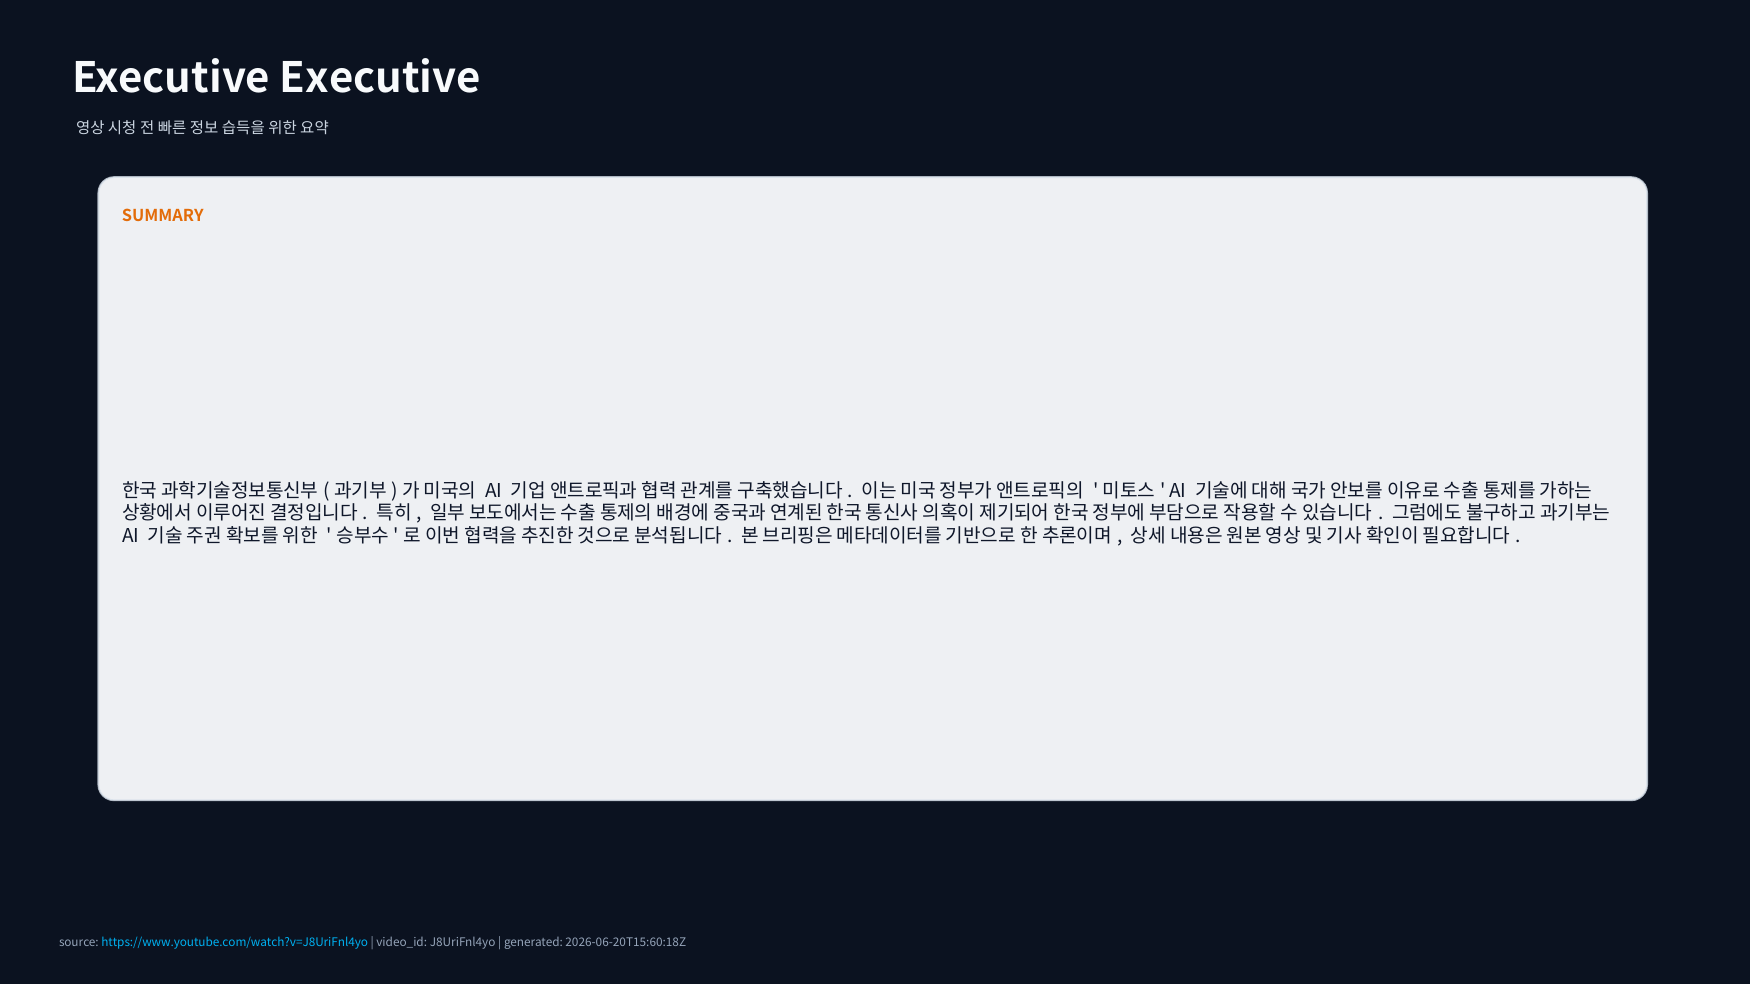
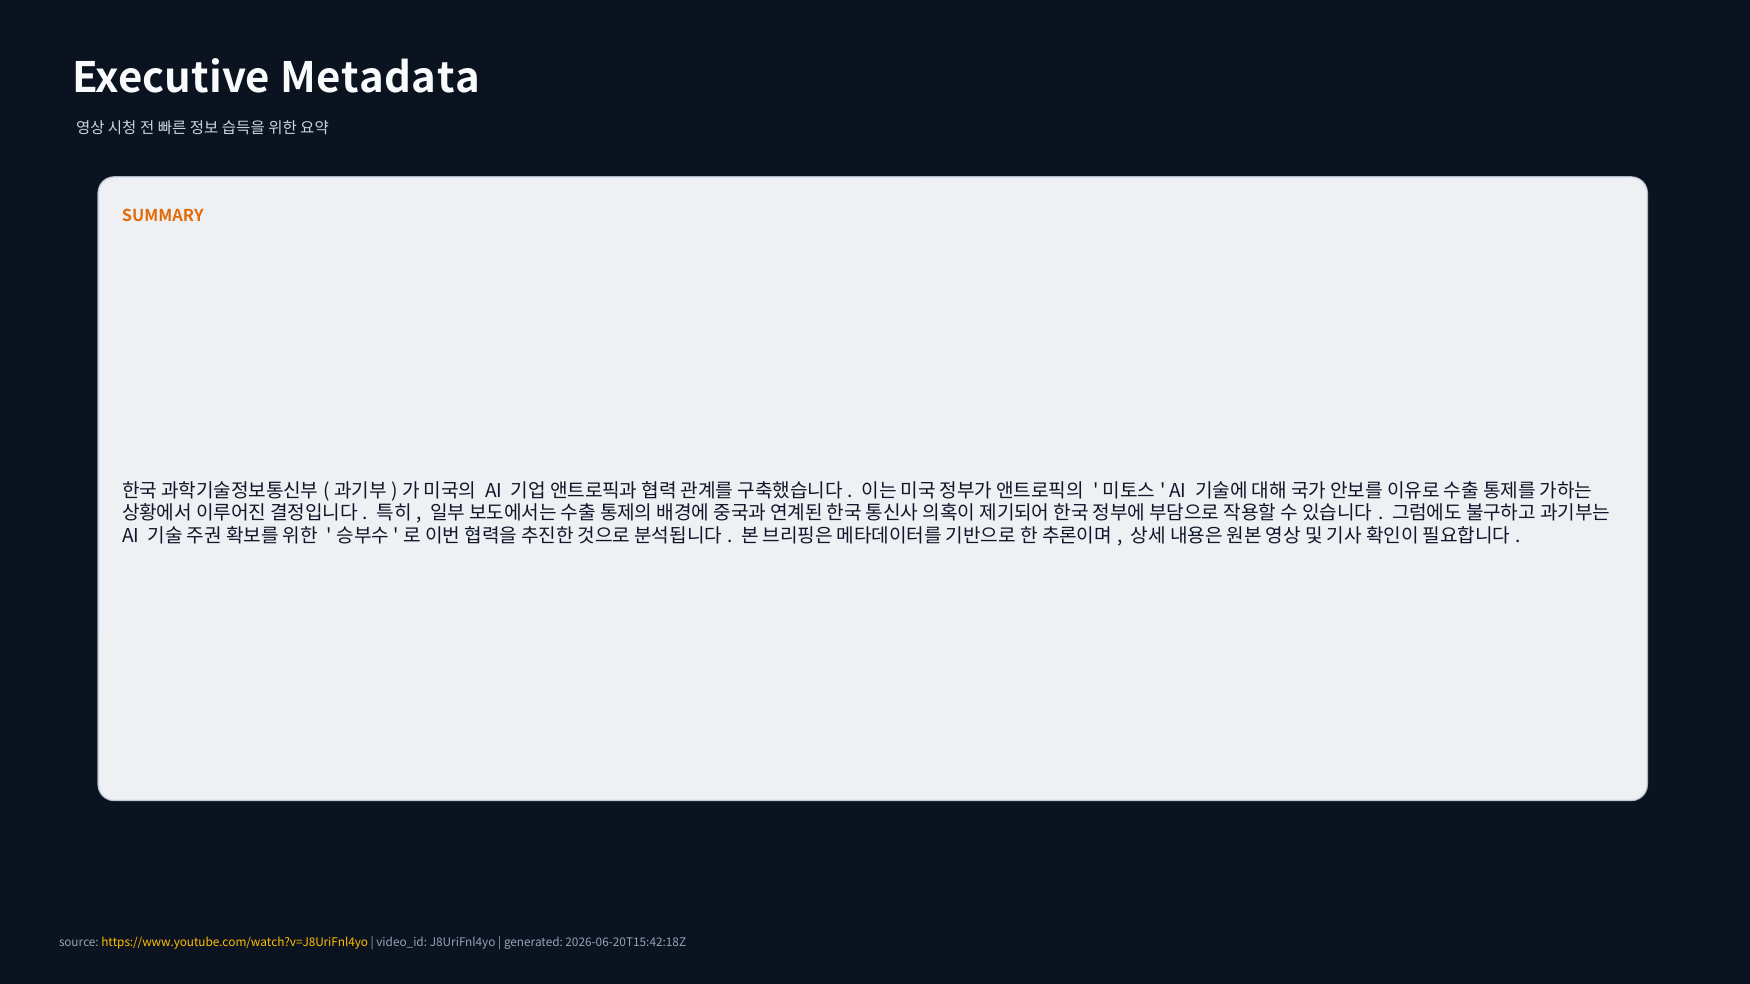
Executive Executive: Executive -> Metadata
https://www.youtube.com/watch?v=J8UriFnl4yo colour: light blue -> yellow
2026-06-20T15:60:18Z: 2026-06-20T15:60:18Z -> 2026-06-20T15:42:18Z
